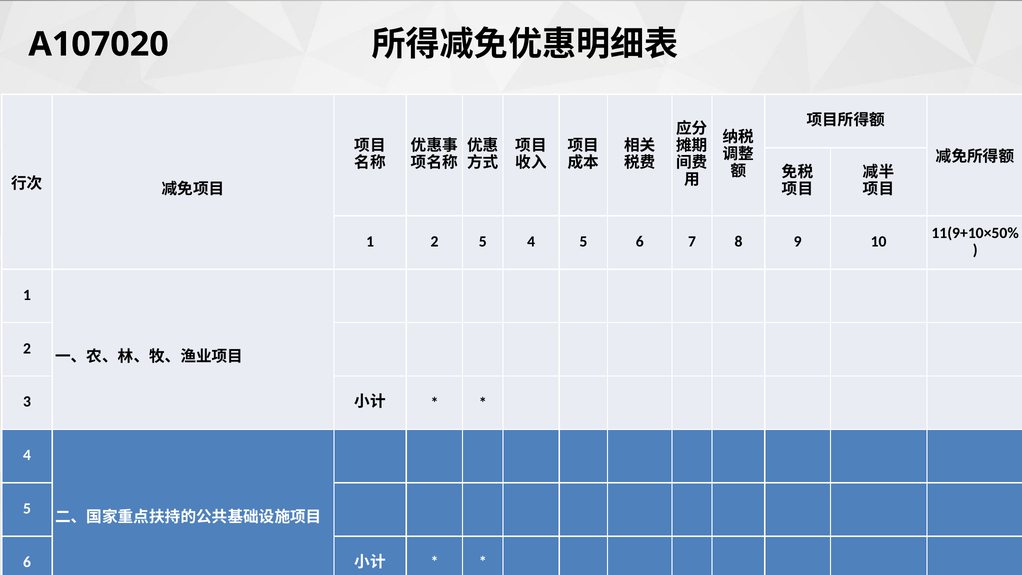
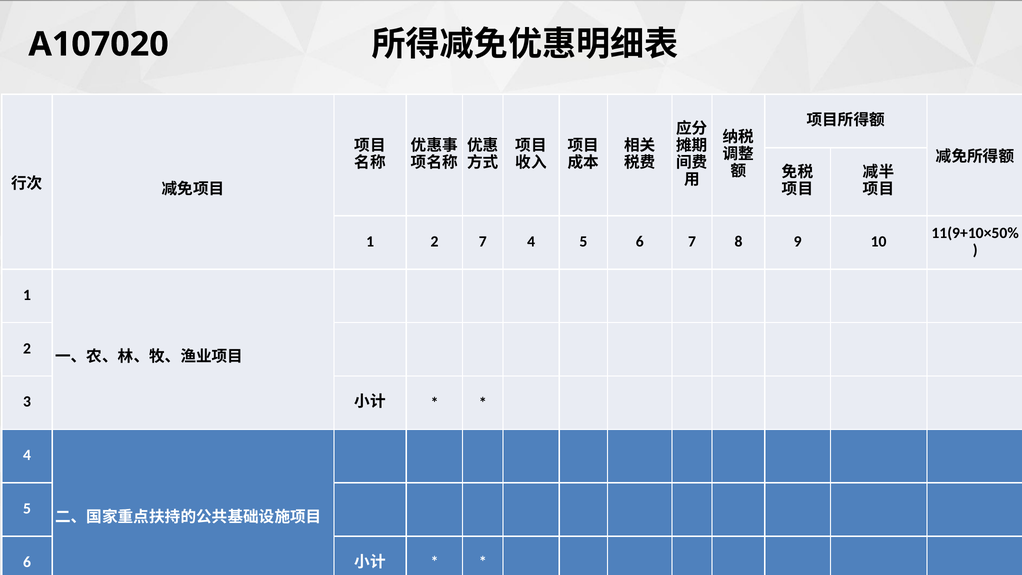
2 5: 5 -> 7
